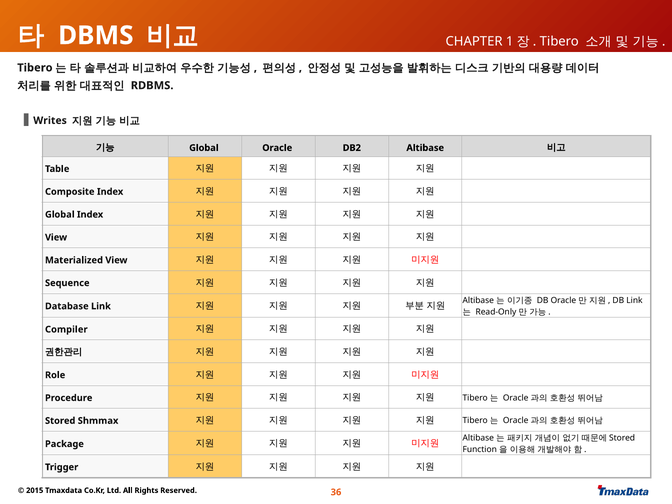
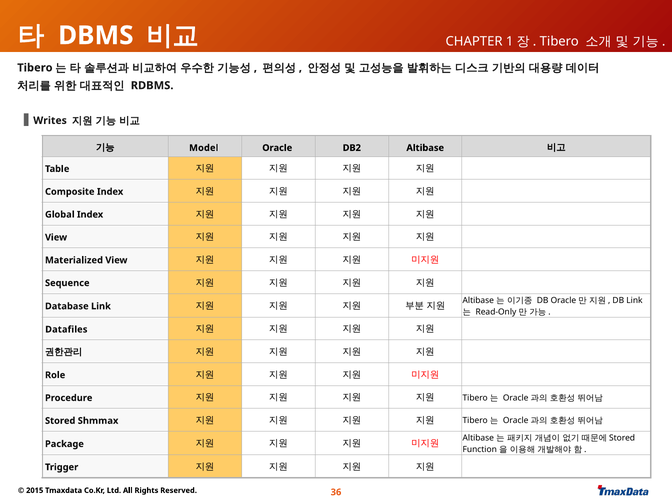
Global at (204, 148): Global -> Model
Compiler: Compiler -> Datafiles
